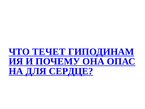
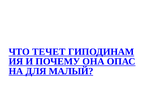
СЕРДЦЕ: СЕРДЦЕ -> МАЛЫЙ
